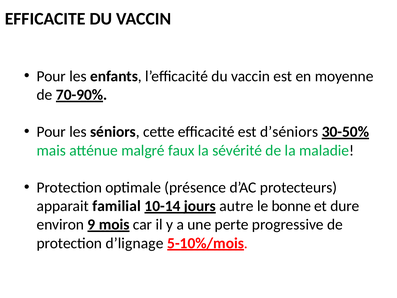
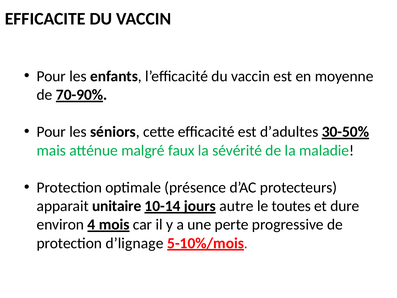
d’séniors: d’séniors -> d’adultes
familial: familial -> unitaire
bonne: bonne -> toutes
9: 9 -> 4
